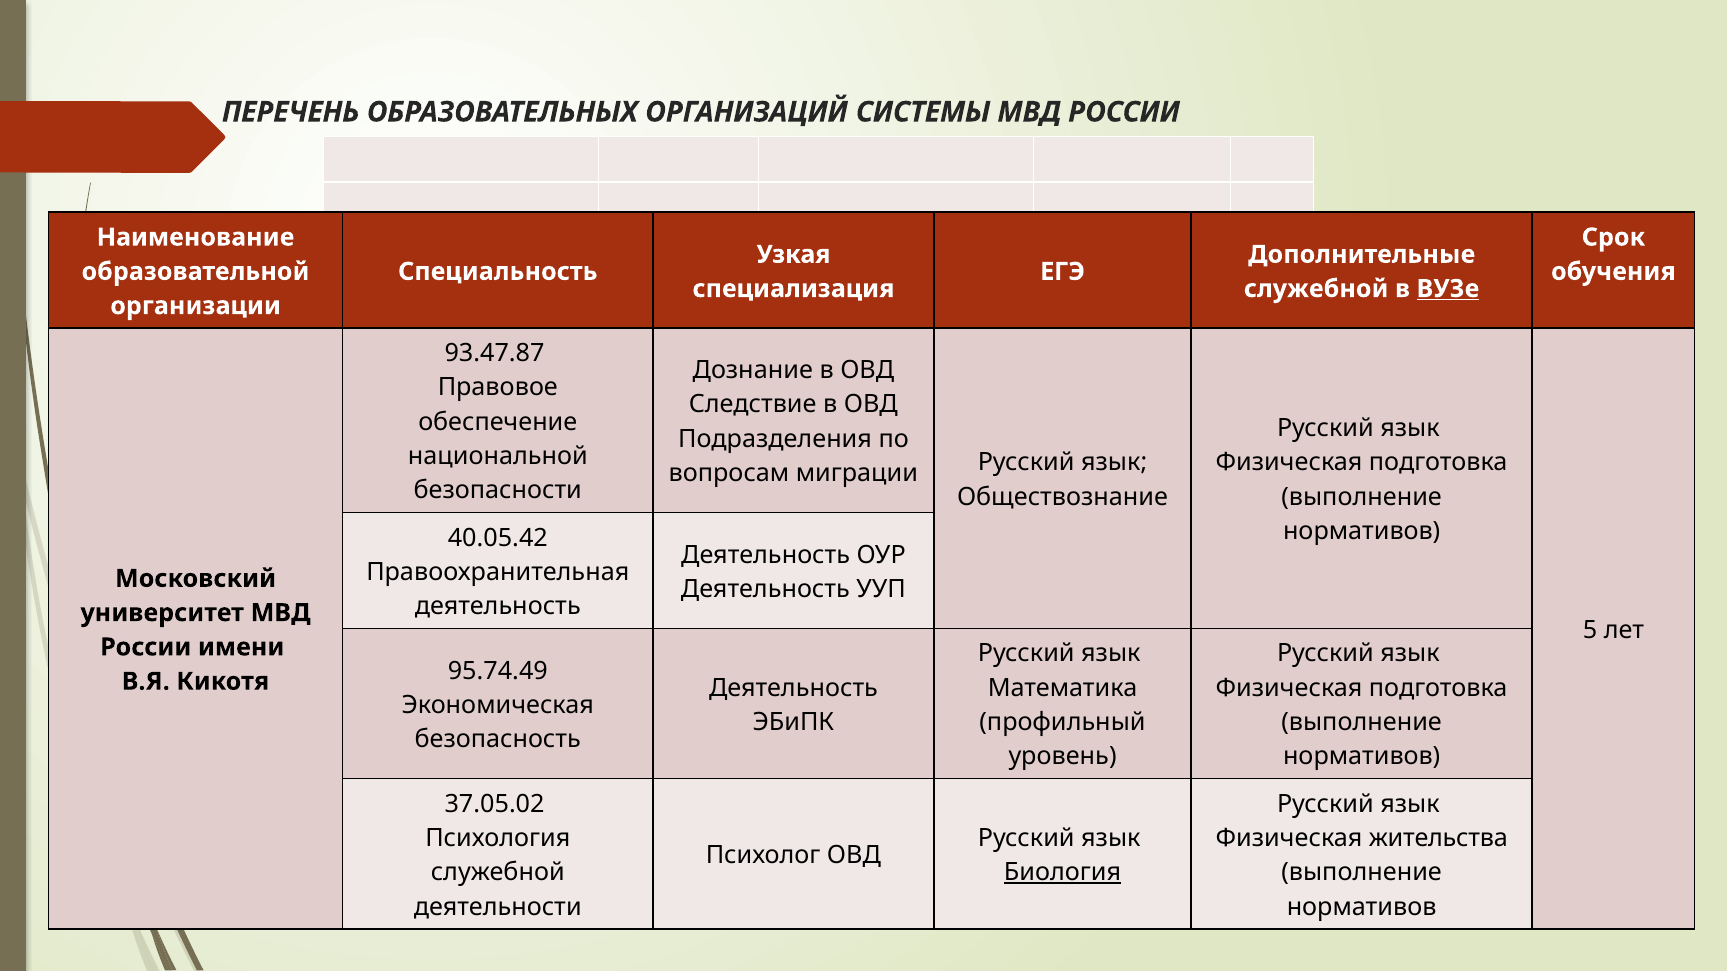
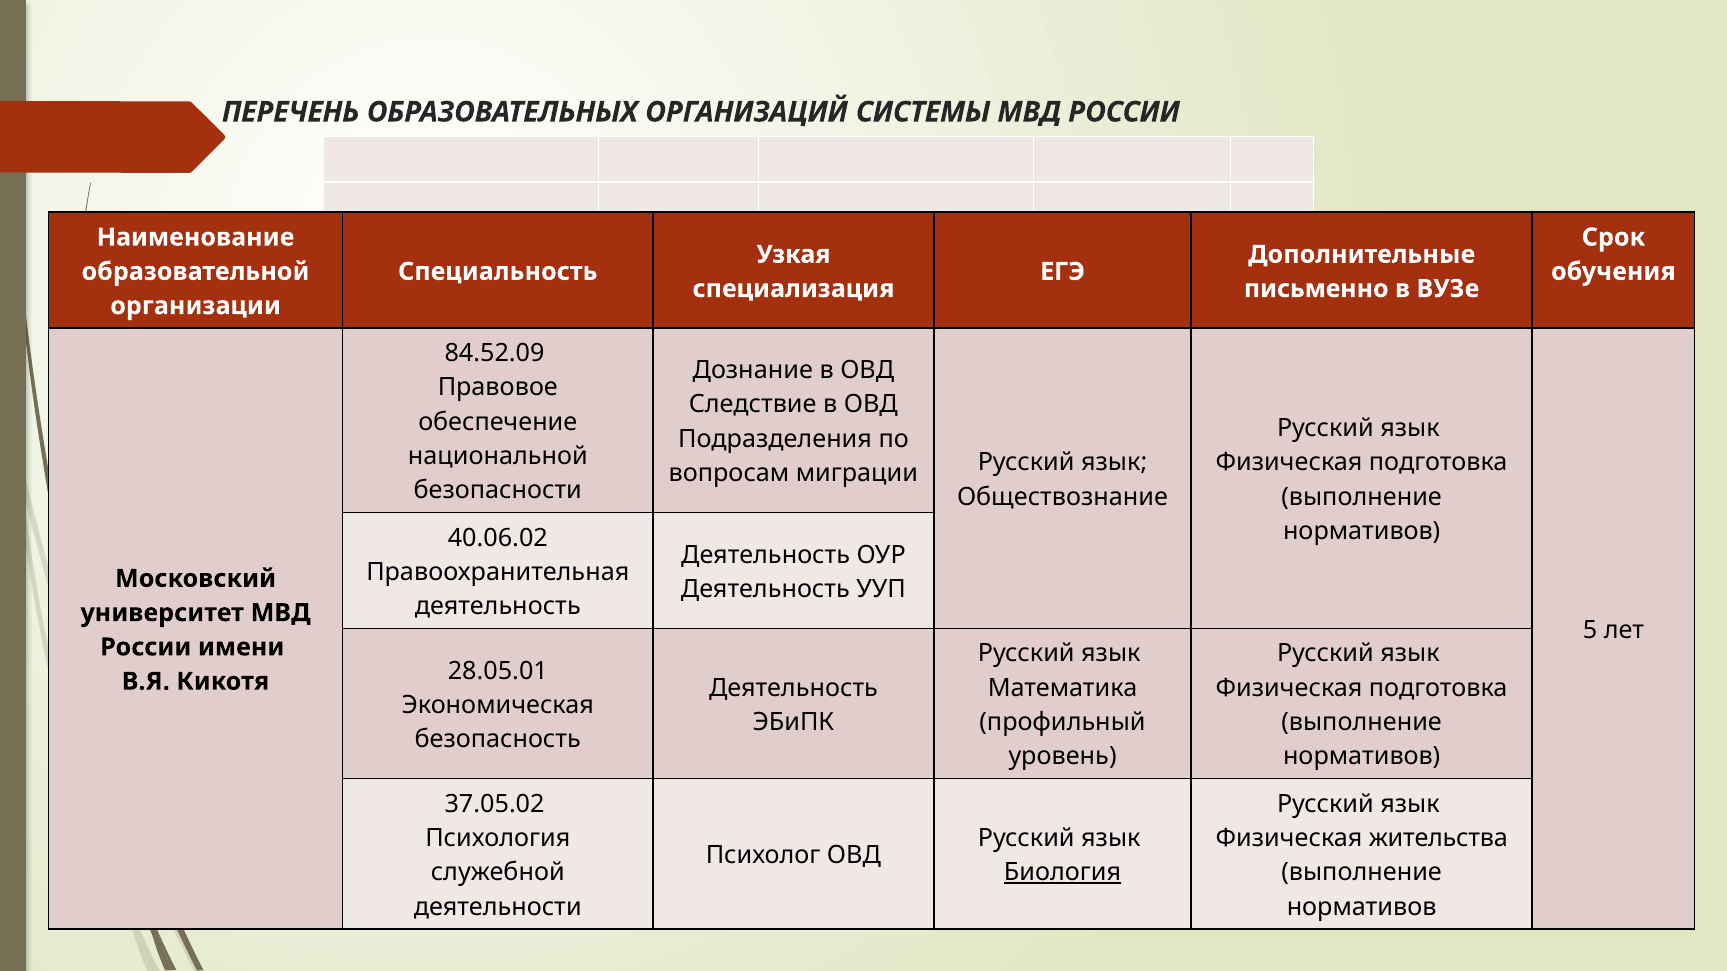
служебной at (1316, 289): служебной -> письменно
ВУЗе underline: present -> none
93.47.87: 93.47.87 -> 84.52.09
40.05.42: 40.05.42 -> 40.06.02
95.74.49: 95.74.49 -> 28.05.01
